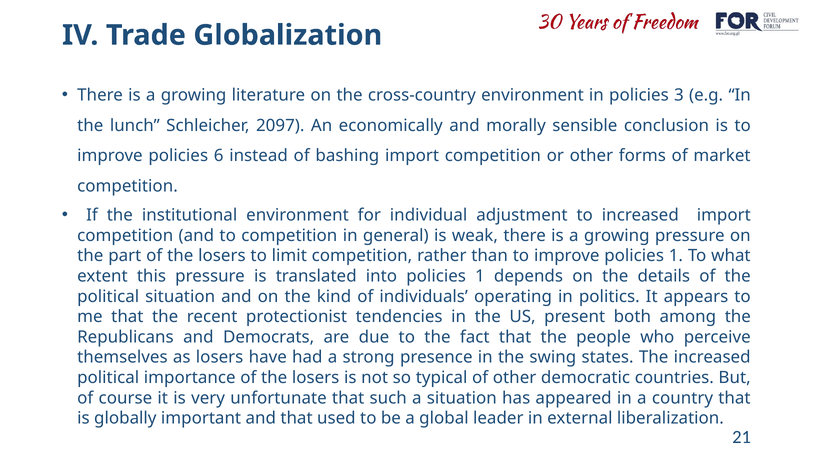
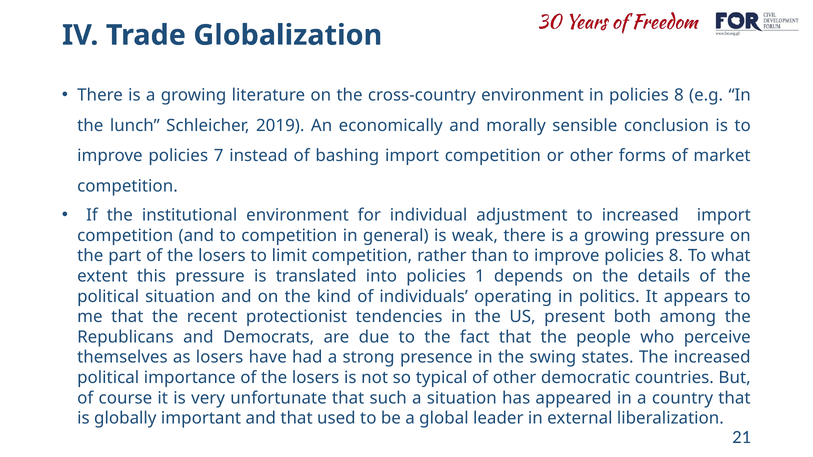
in policies 3: 3 -> 8
2097: 2097 -> 2019
6: 6 -> 7
improve policies 1: 1 -> 8
